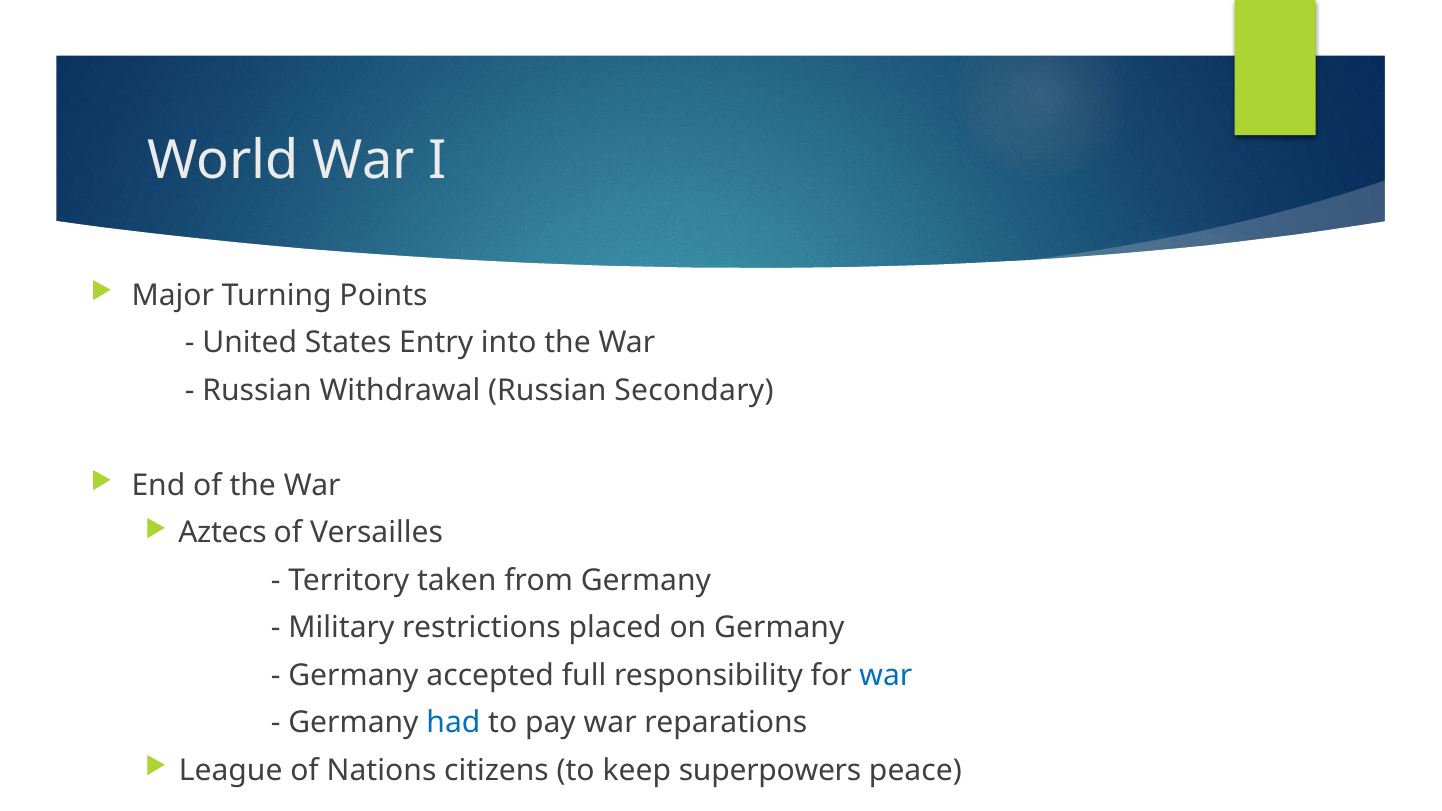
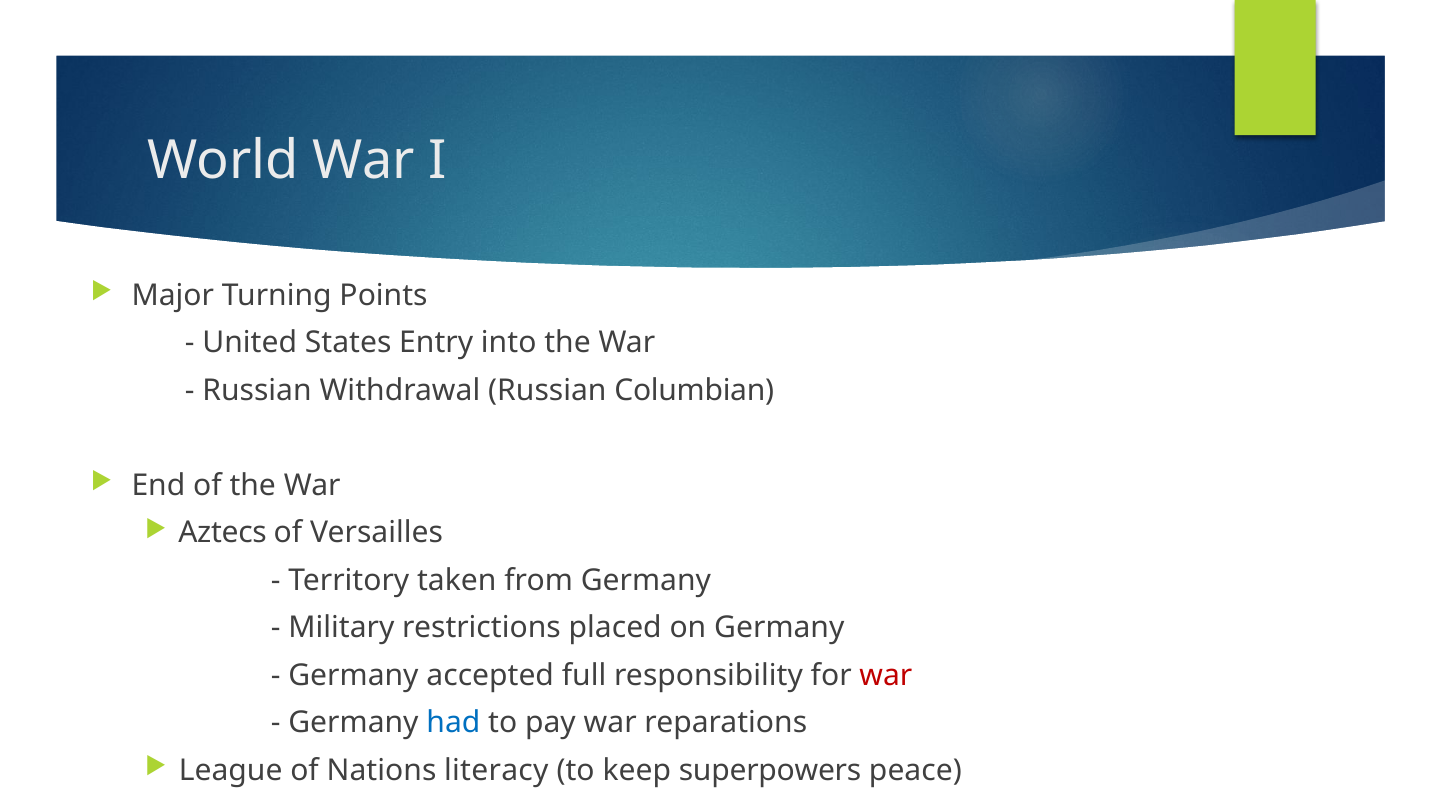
Secondary: Secondary -> Columbian
war at (886, 675) colour: blue -> red
citizens: citizens -> literacy
